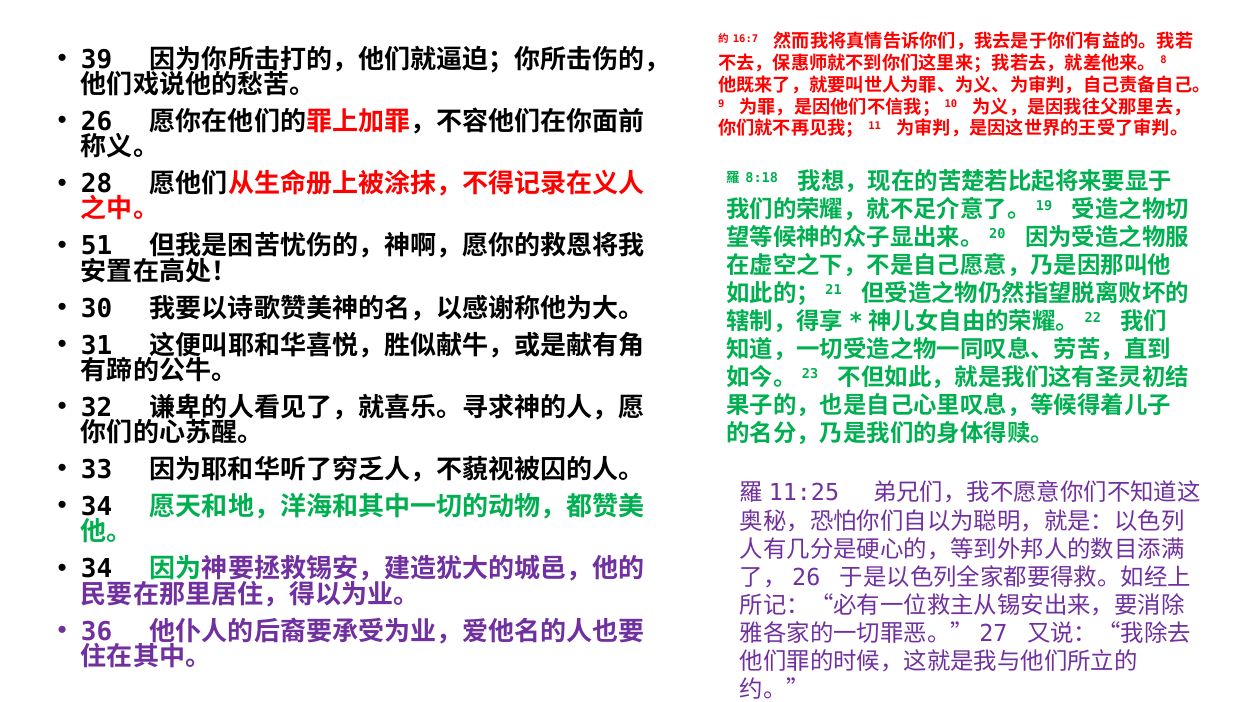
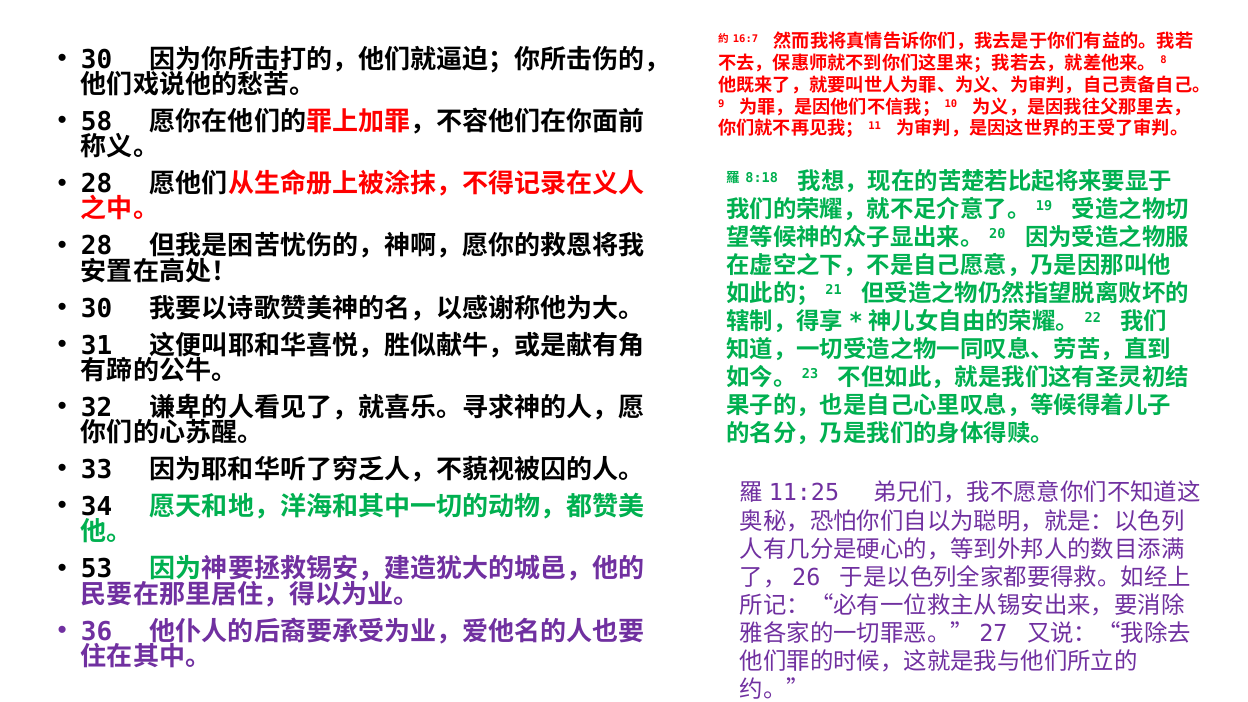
39 at (97, 60): 39 -> 30
26: 26 -> 58
51 at (97, 246): 51 -> 28
34 at (97, 569): 34 -> 53
